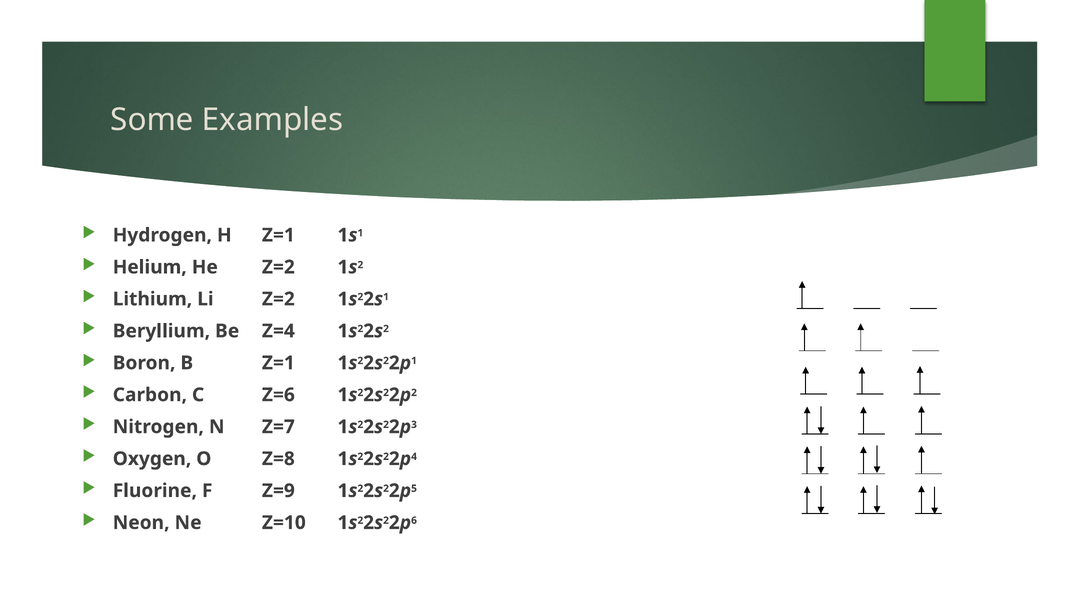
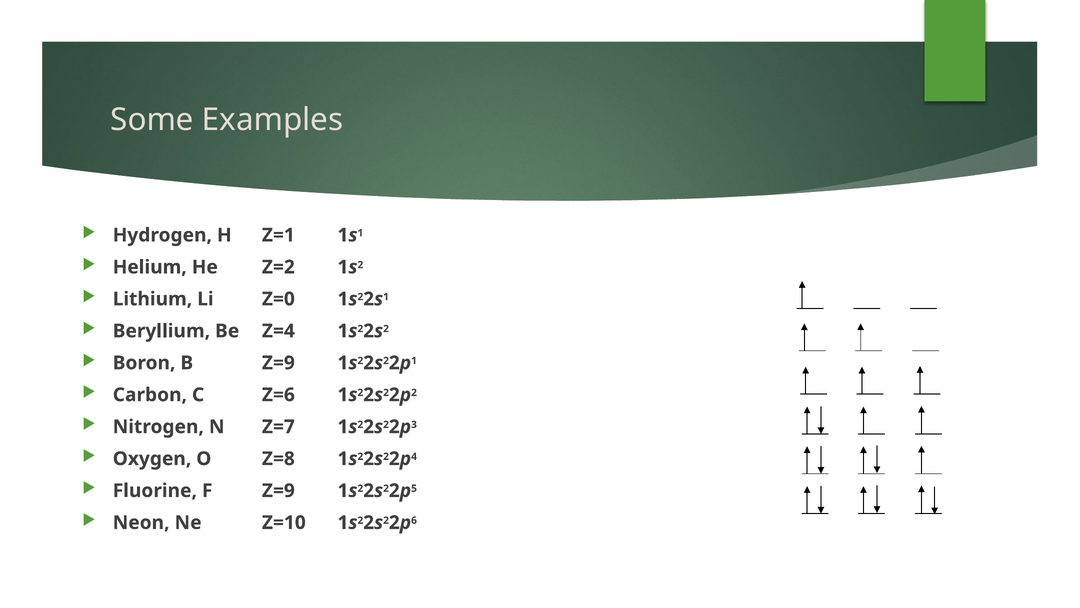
Li Z=2: Z=2 -> Z=0
B Z=1: Z=1 -> Z=9
